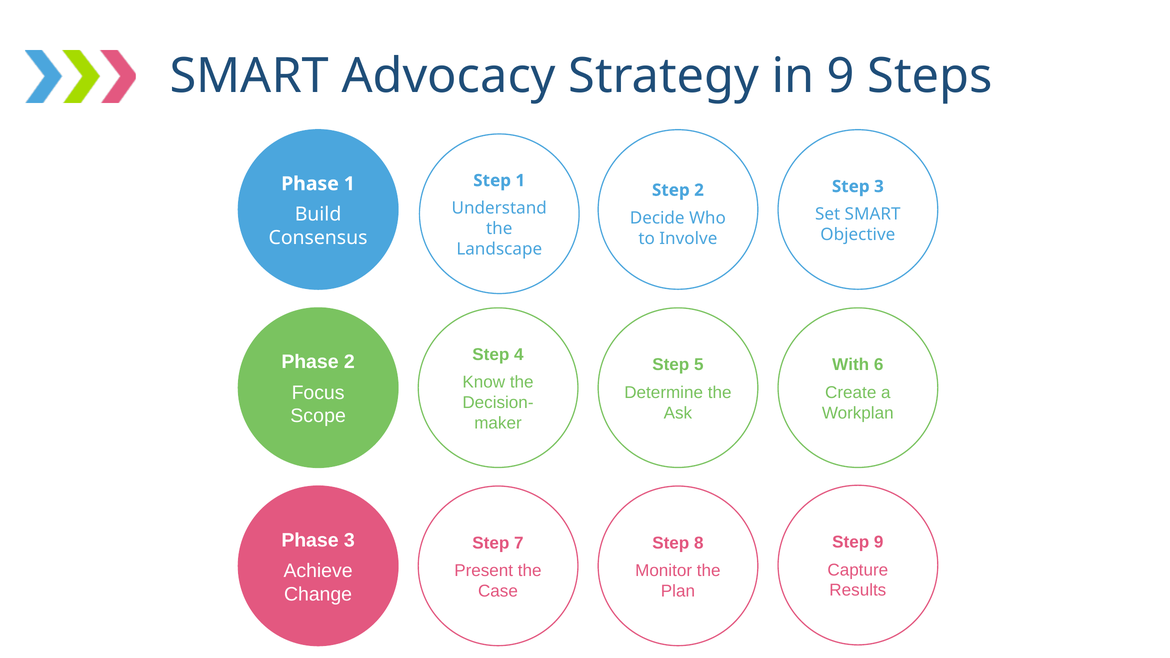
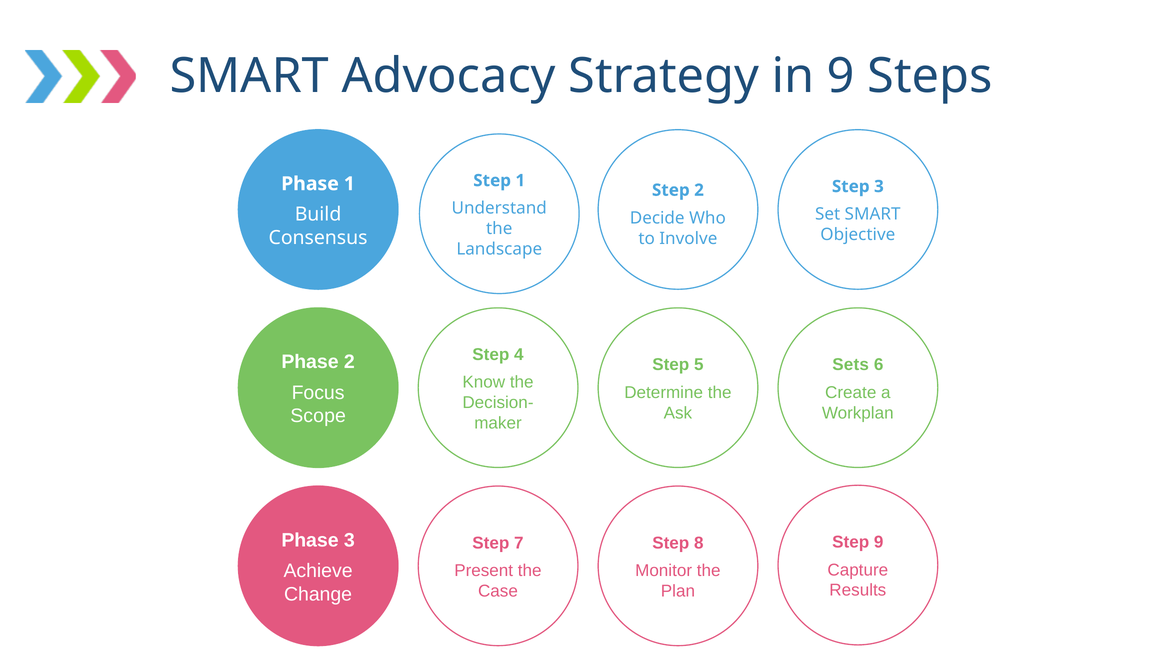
With: With -> Sets
